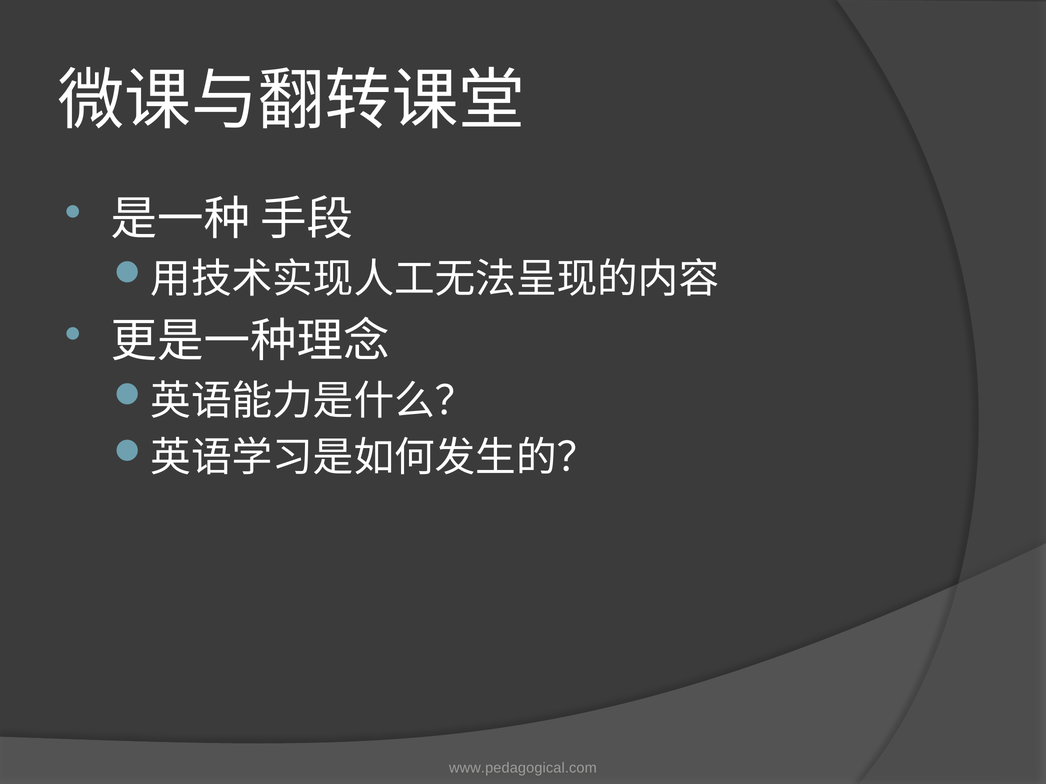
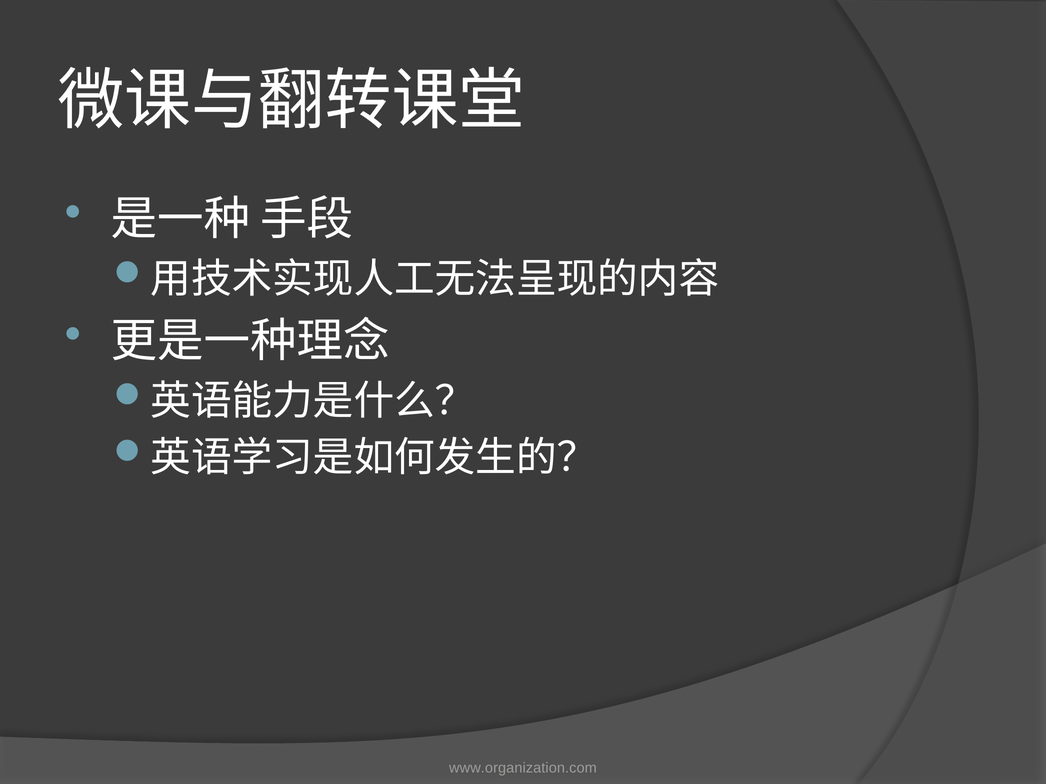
www.pedagogical.com: www.pedagogical.com -> www.organization.com
